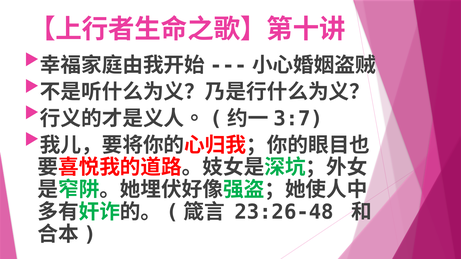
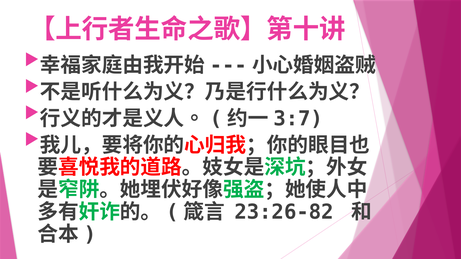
23:26-48: 23:26-48 -> 23:26-82
